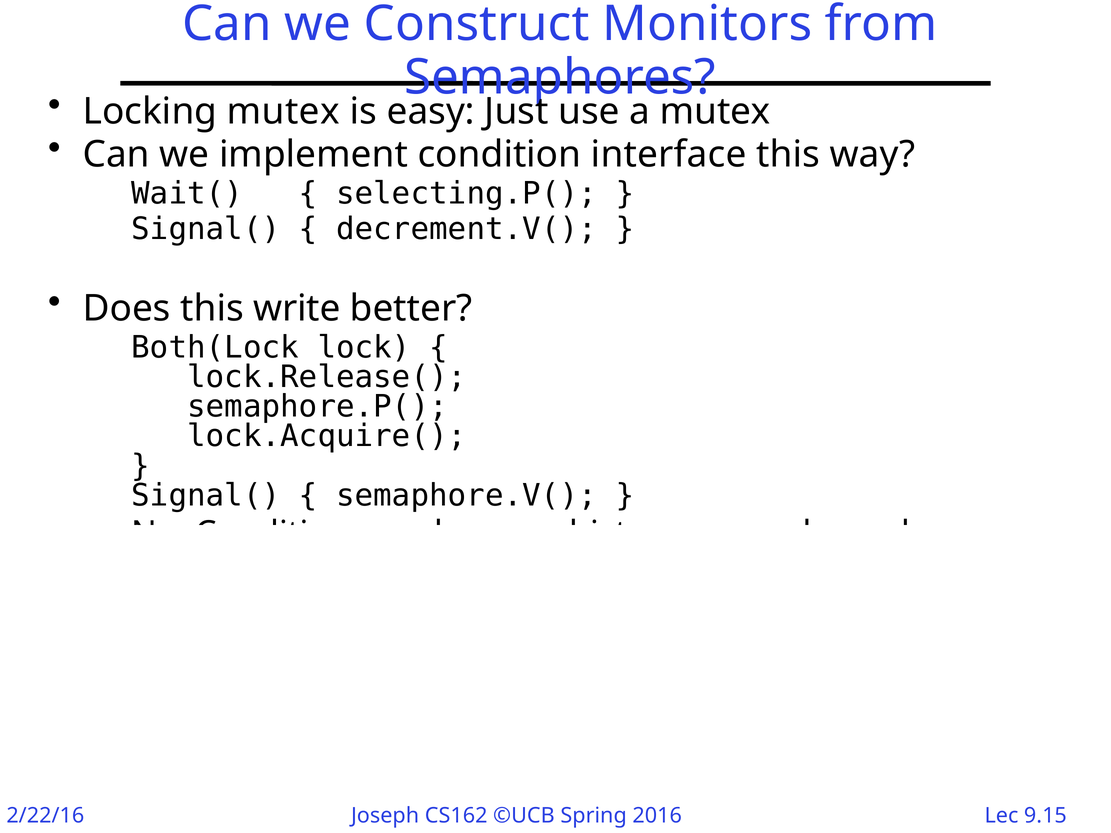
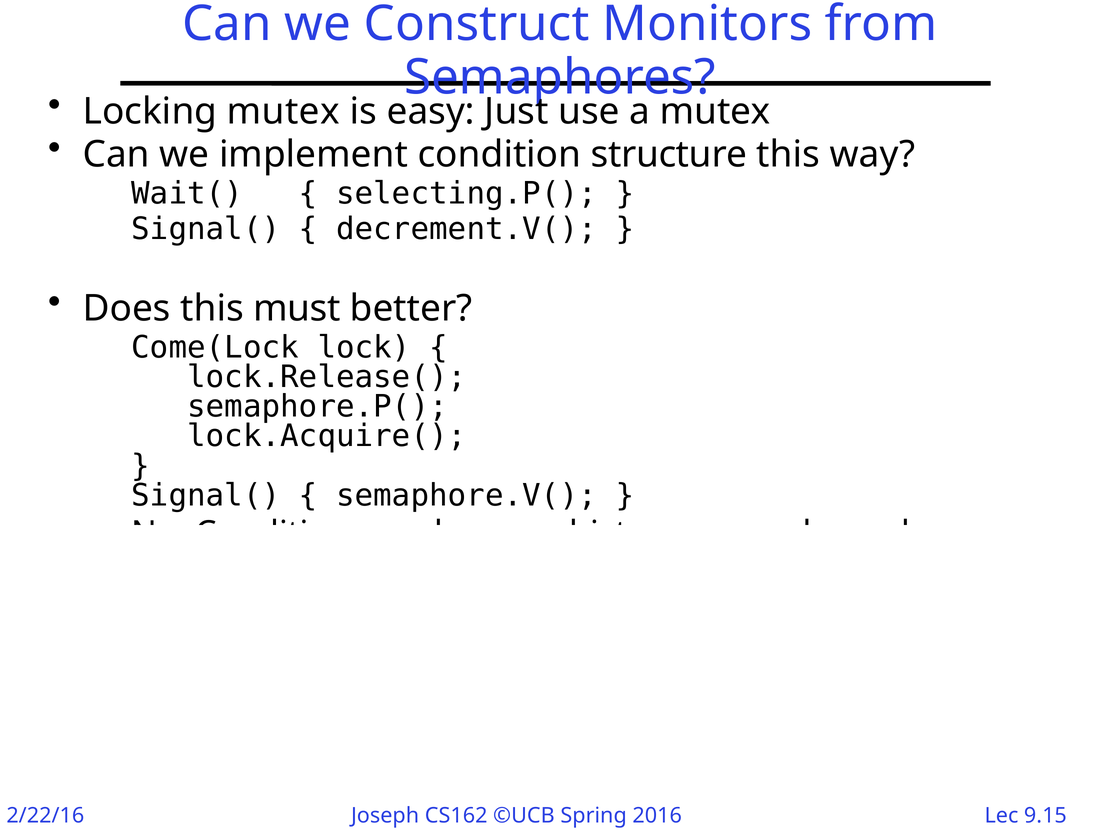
interface: interface -> structure
write: write -> must
Both(Lock: Both(Lock -> Come(Lock
